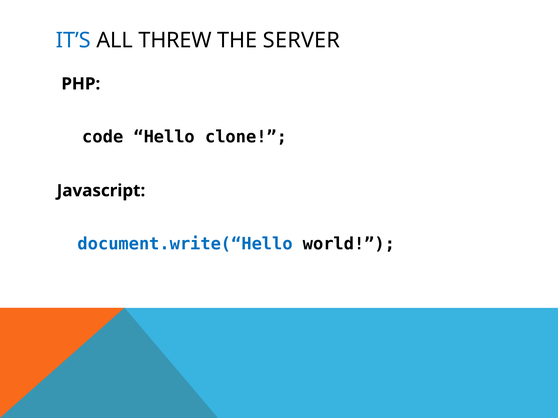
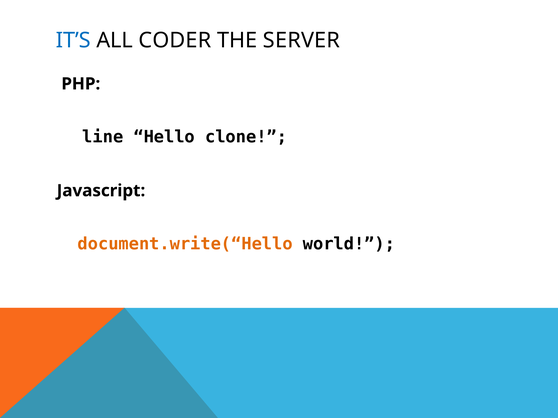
THREW: THREW -> CODER
code: code -> line
document.write(“Hello colour: blue -> orange
